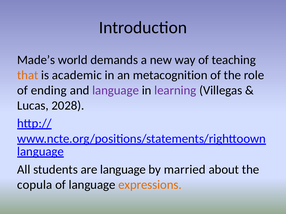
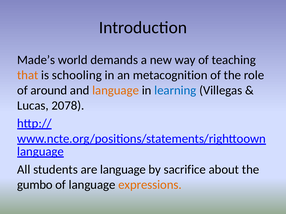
academic: academic -> schooling
ending: ending -> around
language at (116, 91) colour: purple -> orange
learning colour: purple -> blue
2028: 2028 -> 2078
married: married -> sacrifice
copula: copula -> gumbo
